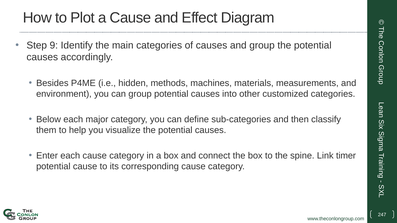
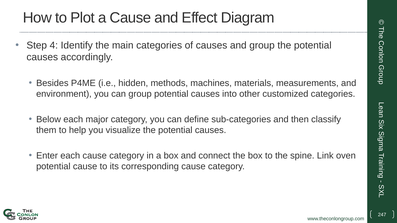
9: 9 -> 4
timer: timer -> oven
